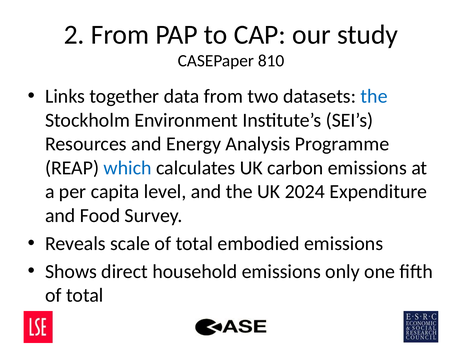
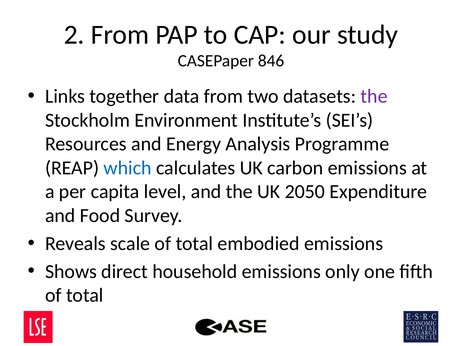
810: 810 -> 846
the at (374, 96) colour: blue -> purple
2024: 2024 -> 2050
